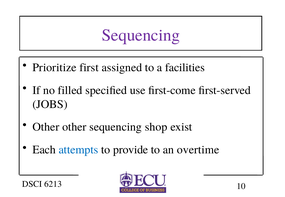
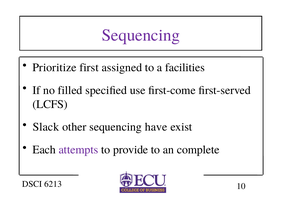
JOBS: JOBS -> LCFS
Other at (46, 127): Other -> Slack
shop: shop -> have
attempts colour: blue -> purple
overtime: overtime -> complete
